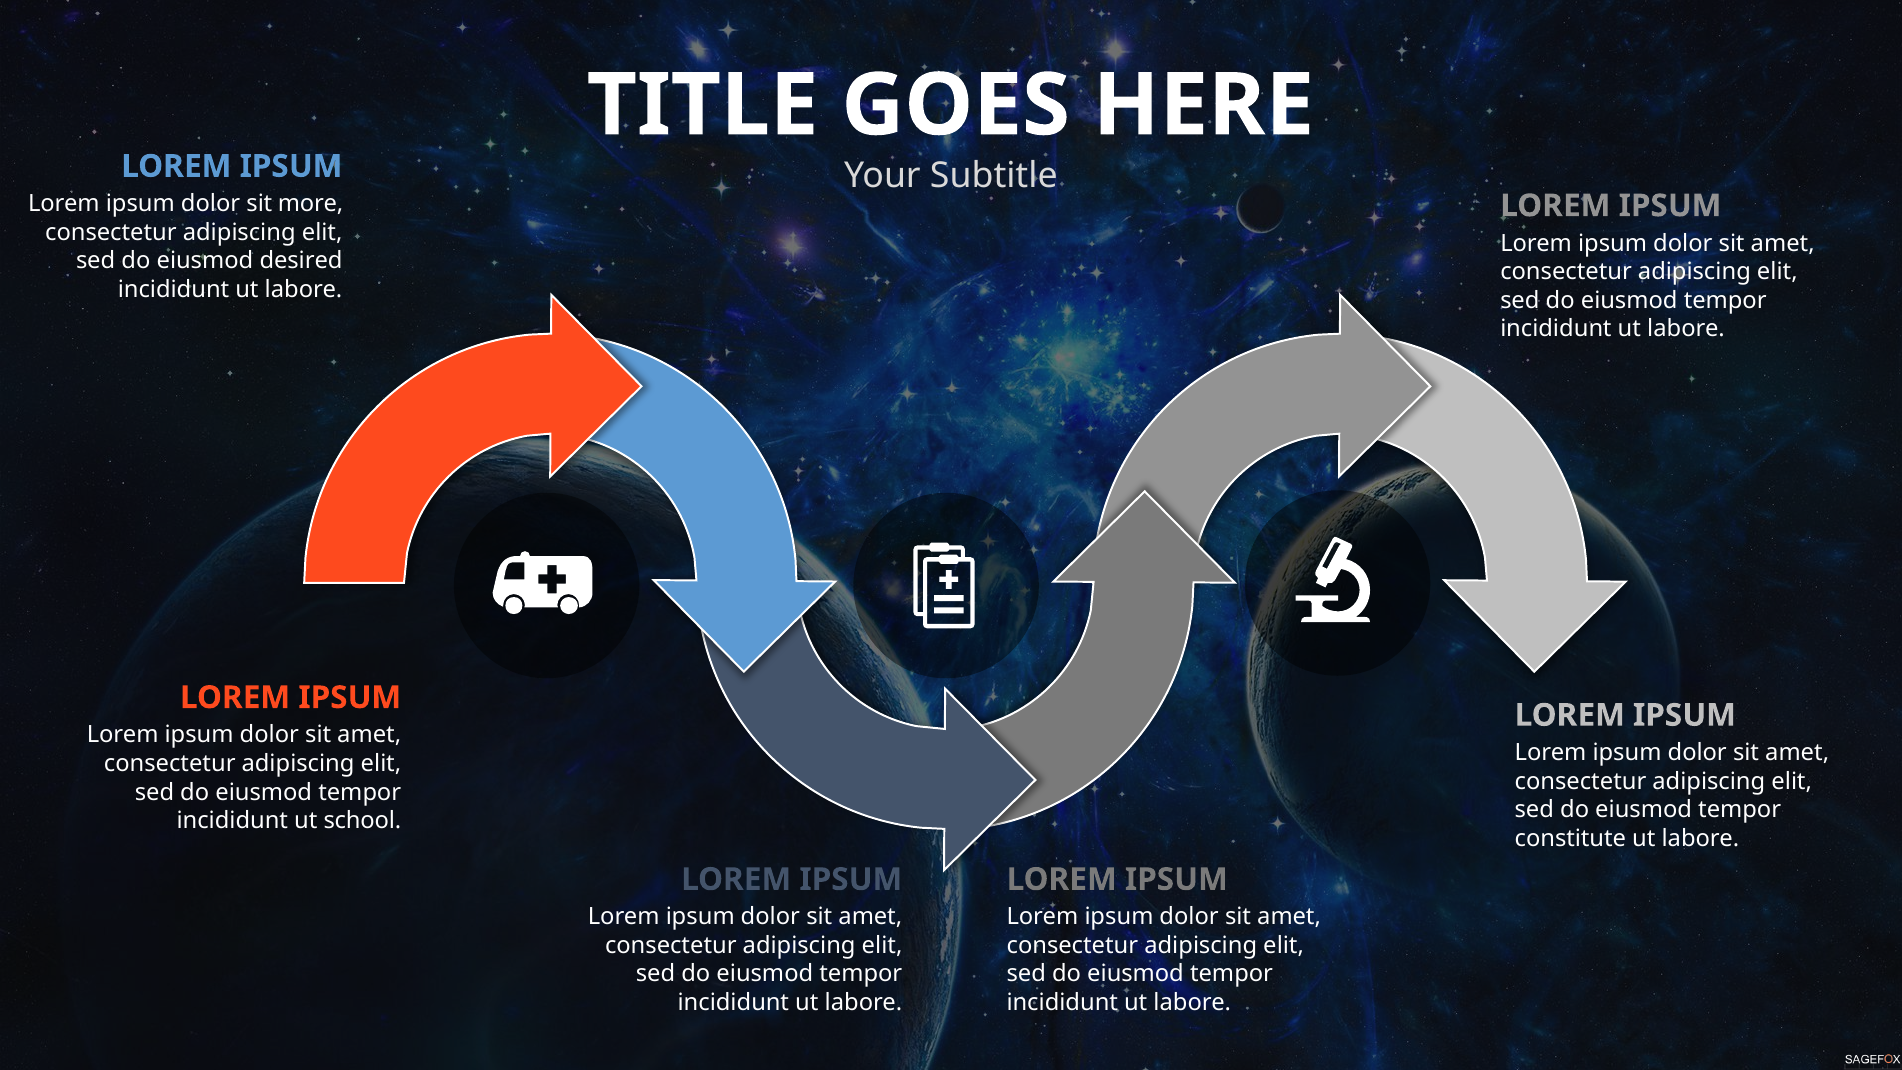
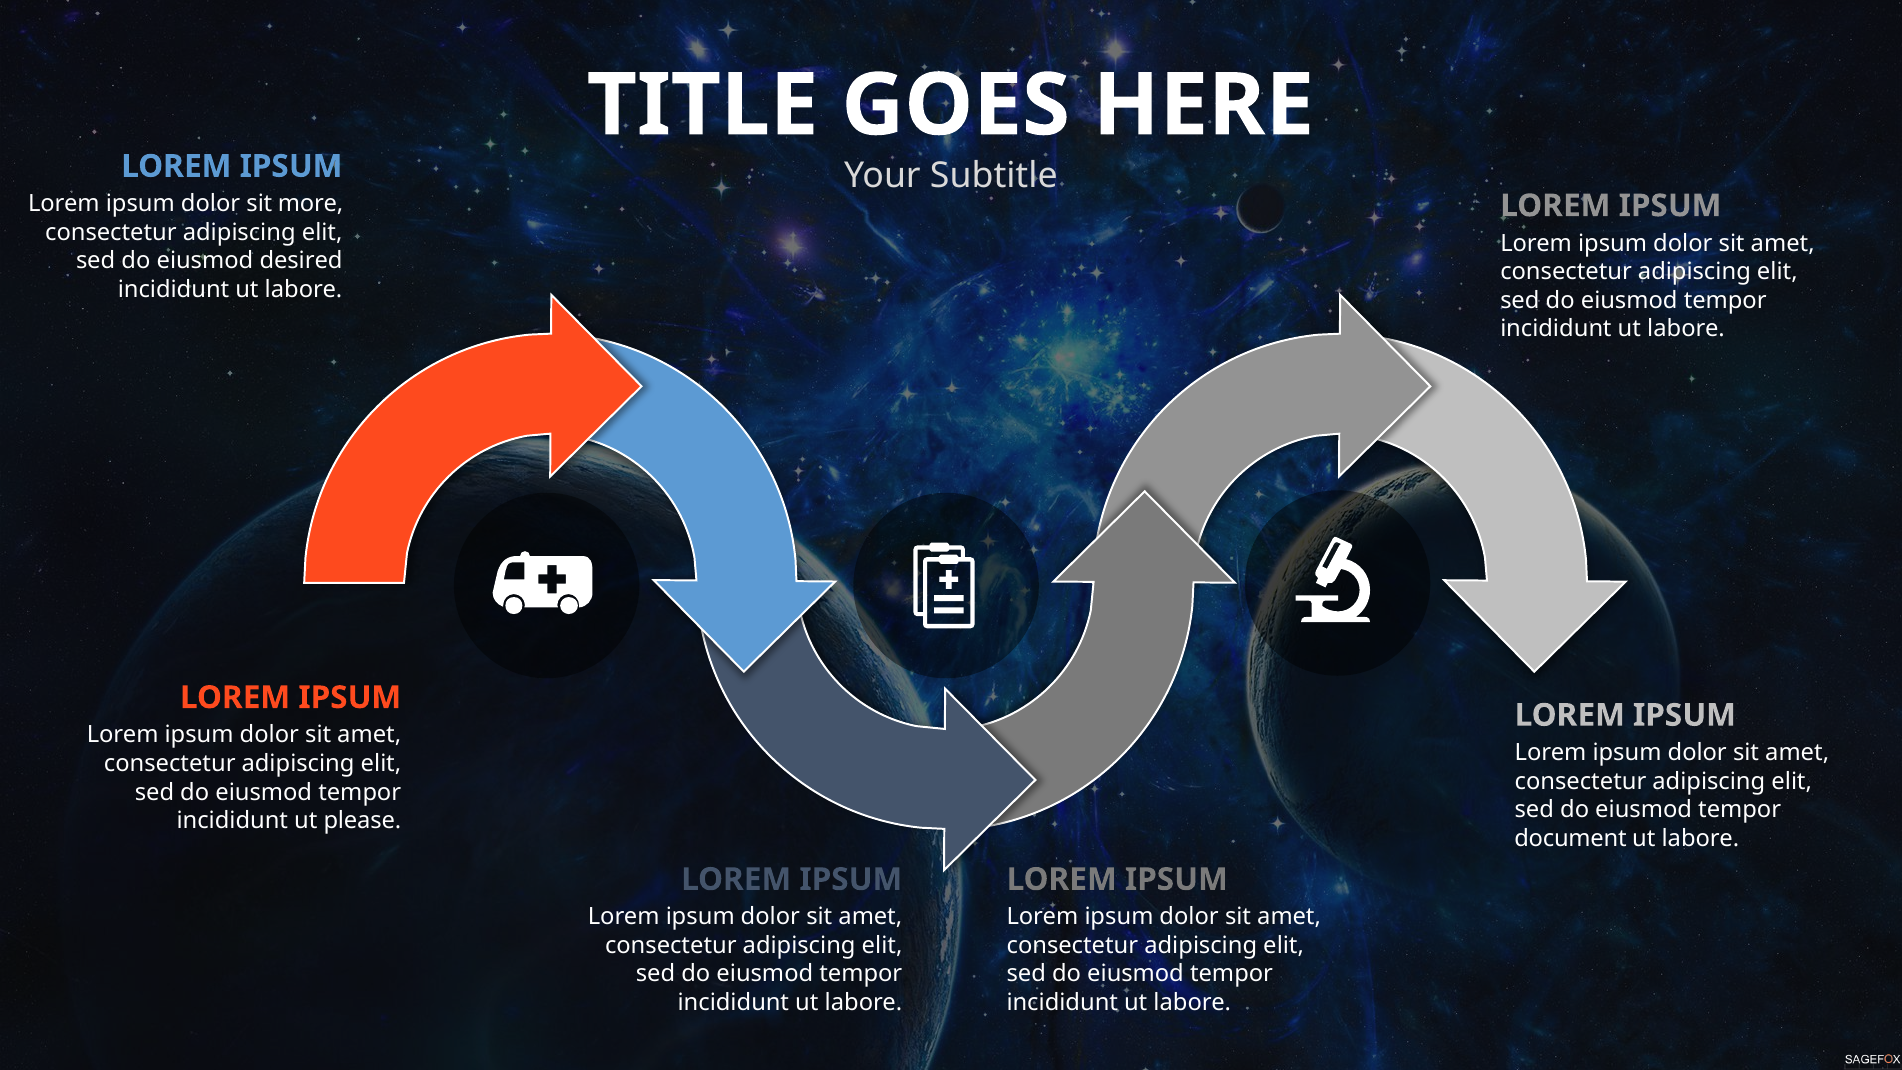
school: school -> please
constitute: constitute -> document
